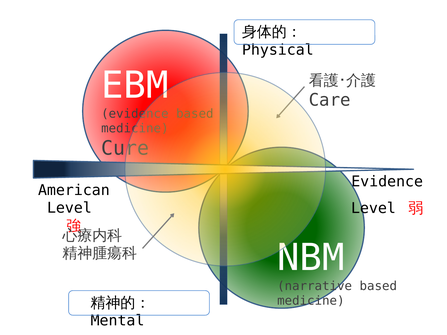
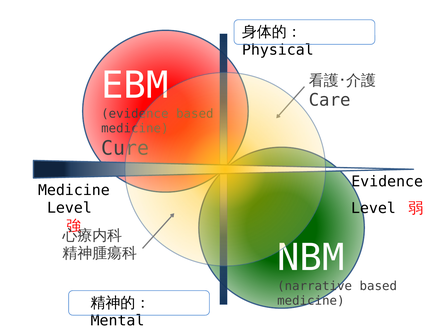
American at (74, 190): American -> Medicine
